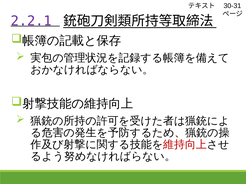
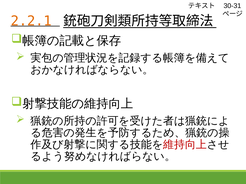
2.2.1 colour: purple -> orange
